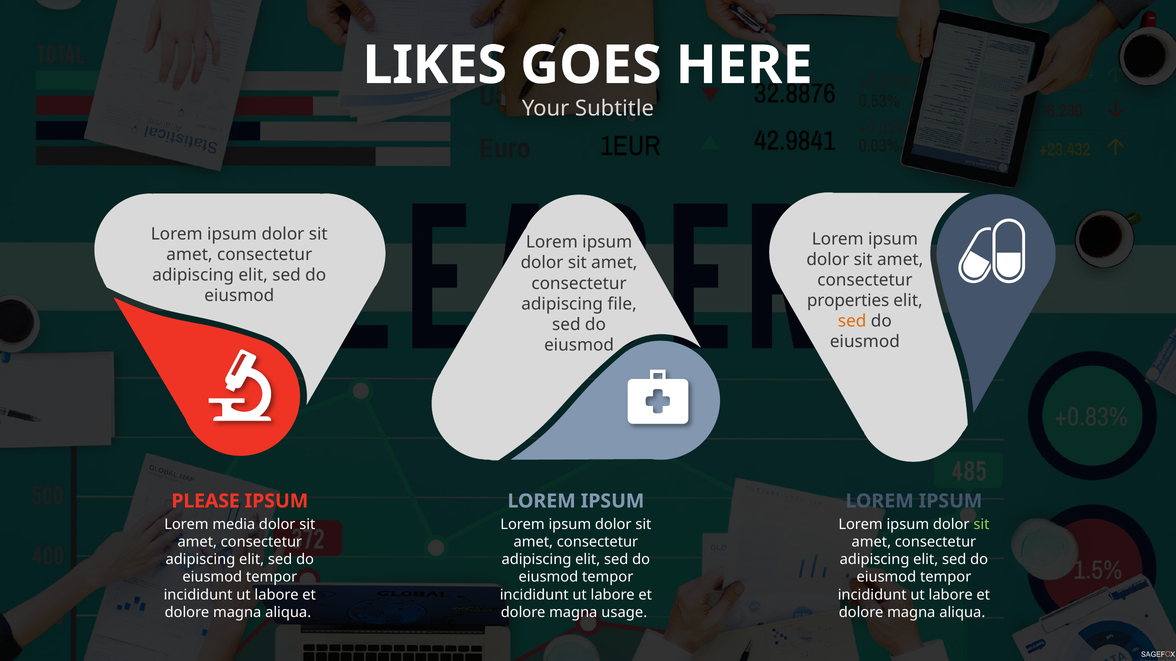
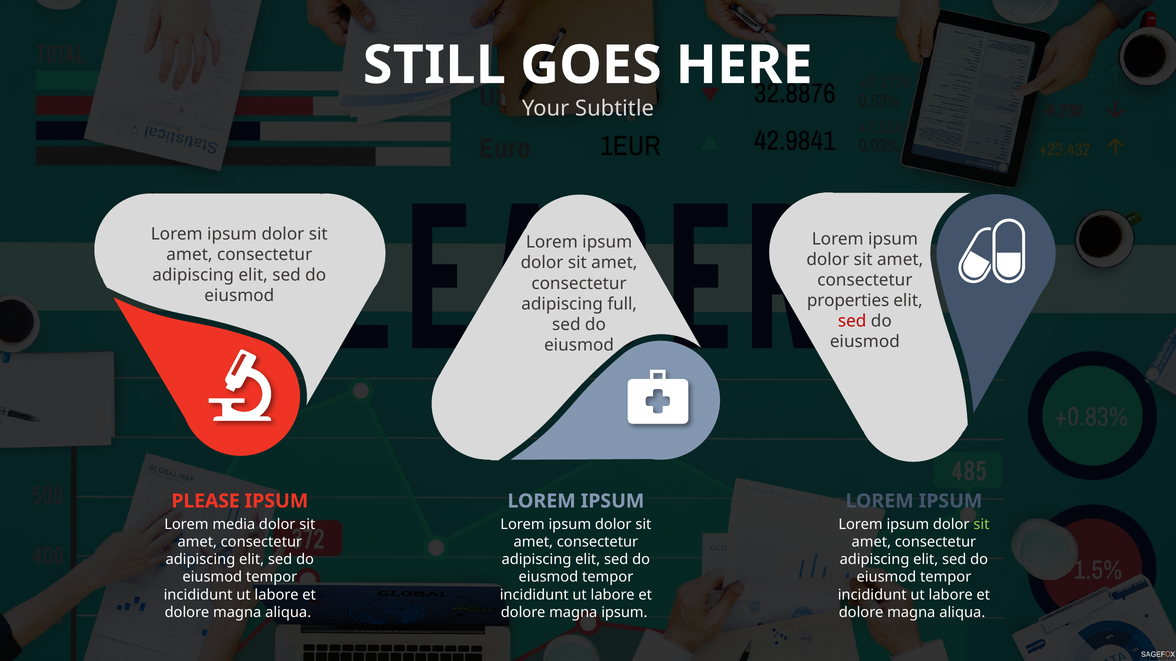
LIKES: LIKES -> STILL
file: file -> full
sed at (852, 321) colour: orange -> red
magna usage: usage -> ipsum
